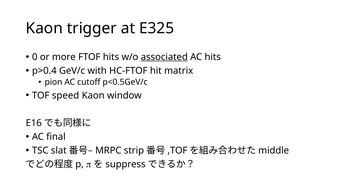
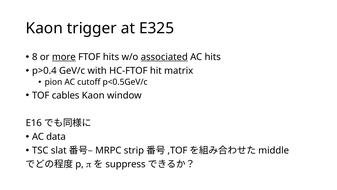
0: 0 -> 8
more underline: none -> present
speed: speed -> cables
final: final -> data
